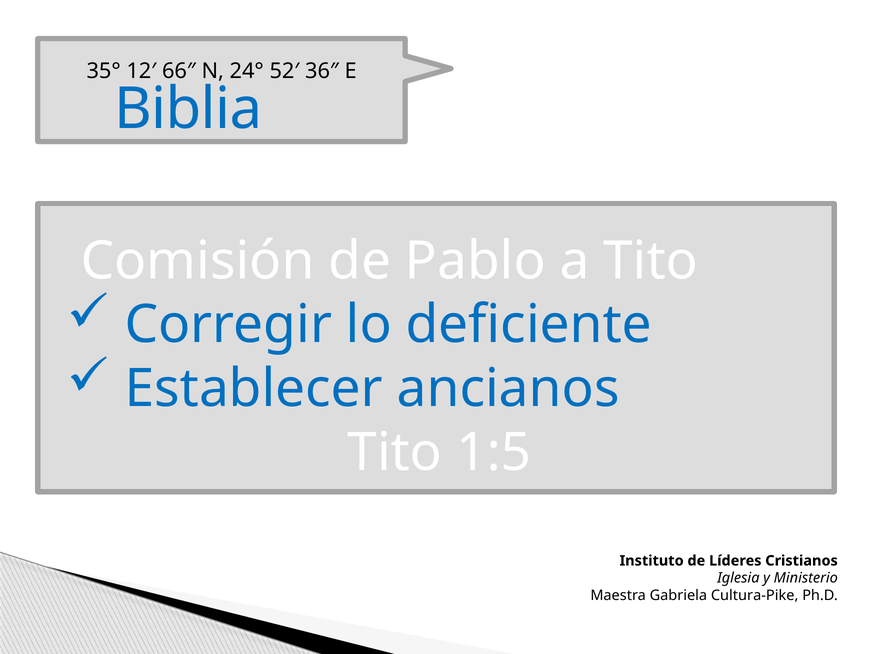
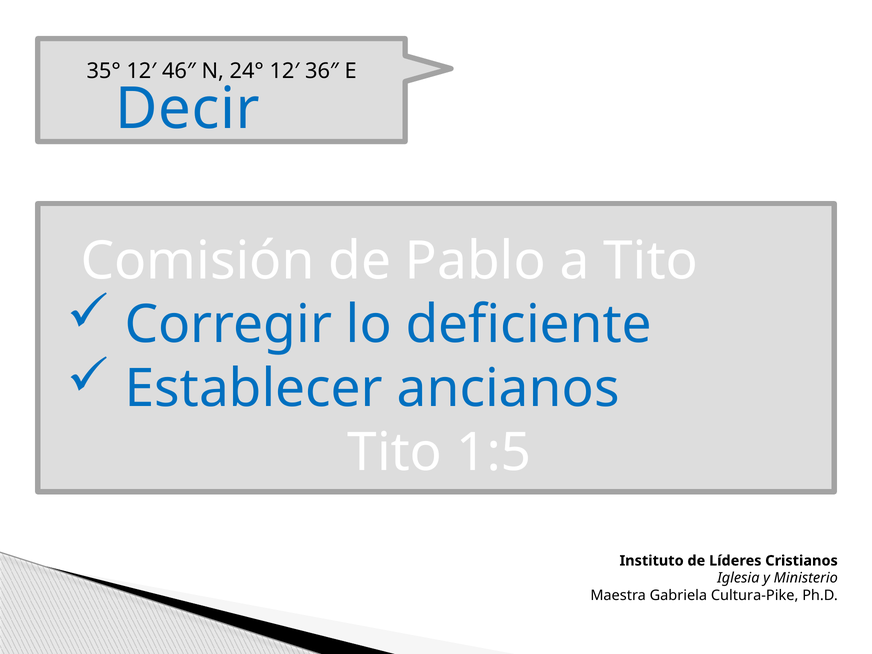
66″: 66″ -> 46″
24° 52′: 52′ -> 12′
Biblia: Biblia -> Decir
